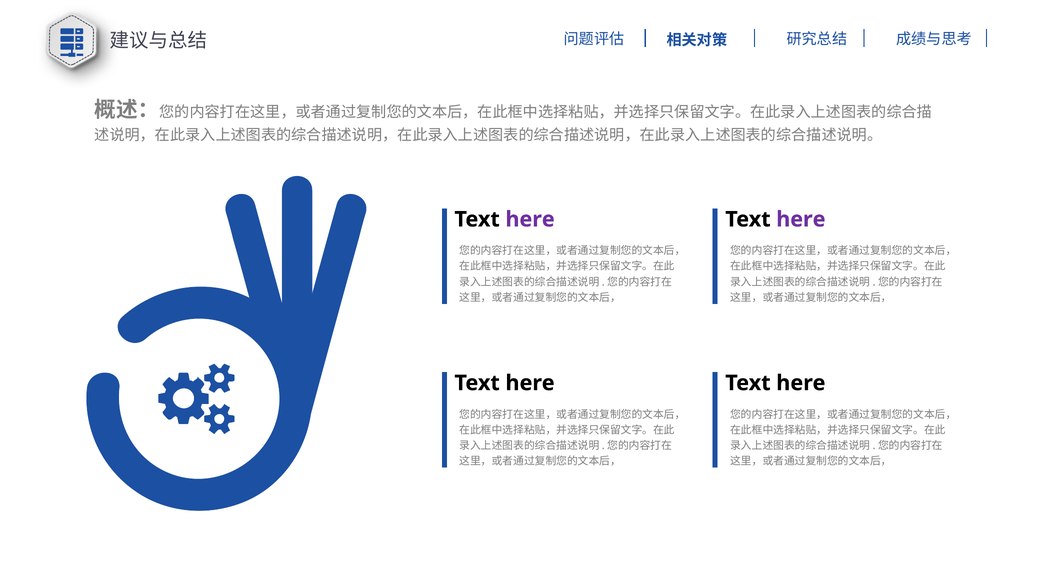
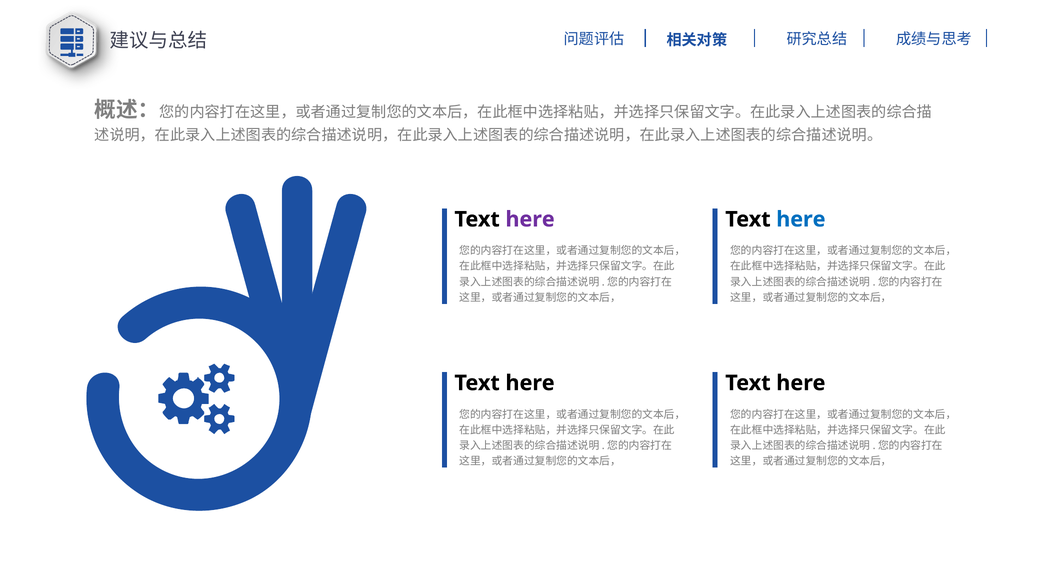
here at (801, 219) colour: purple -> blue
